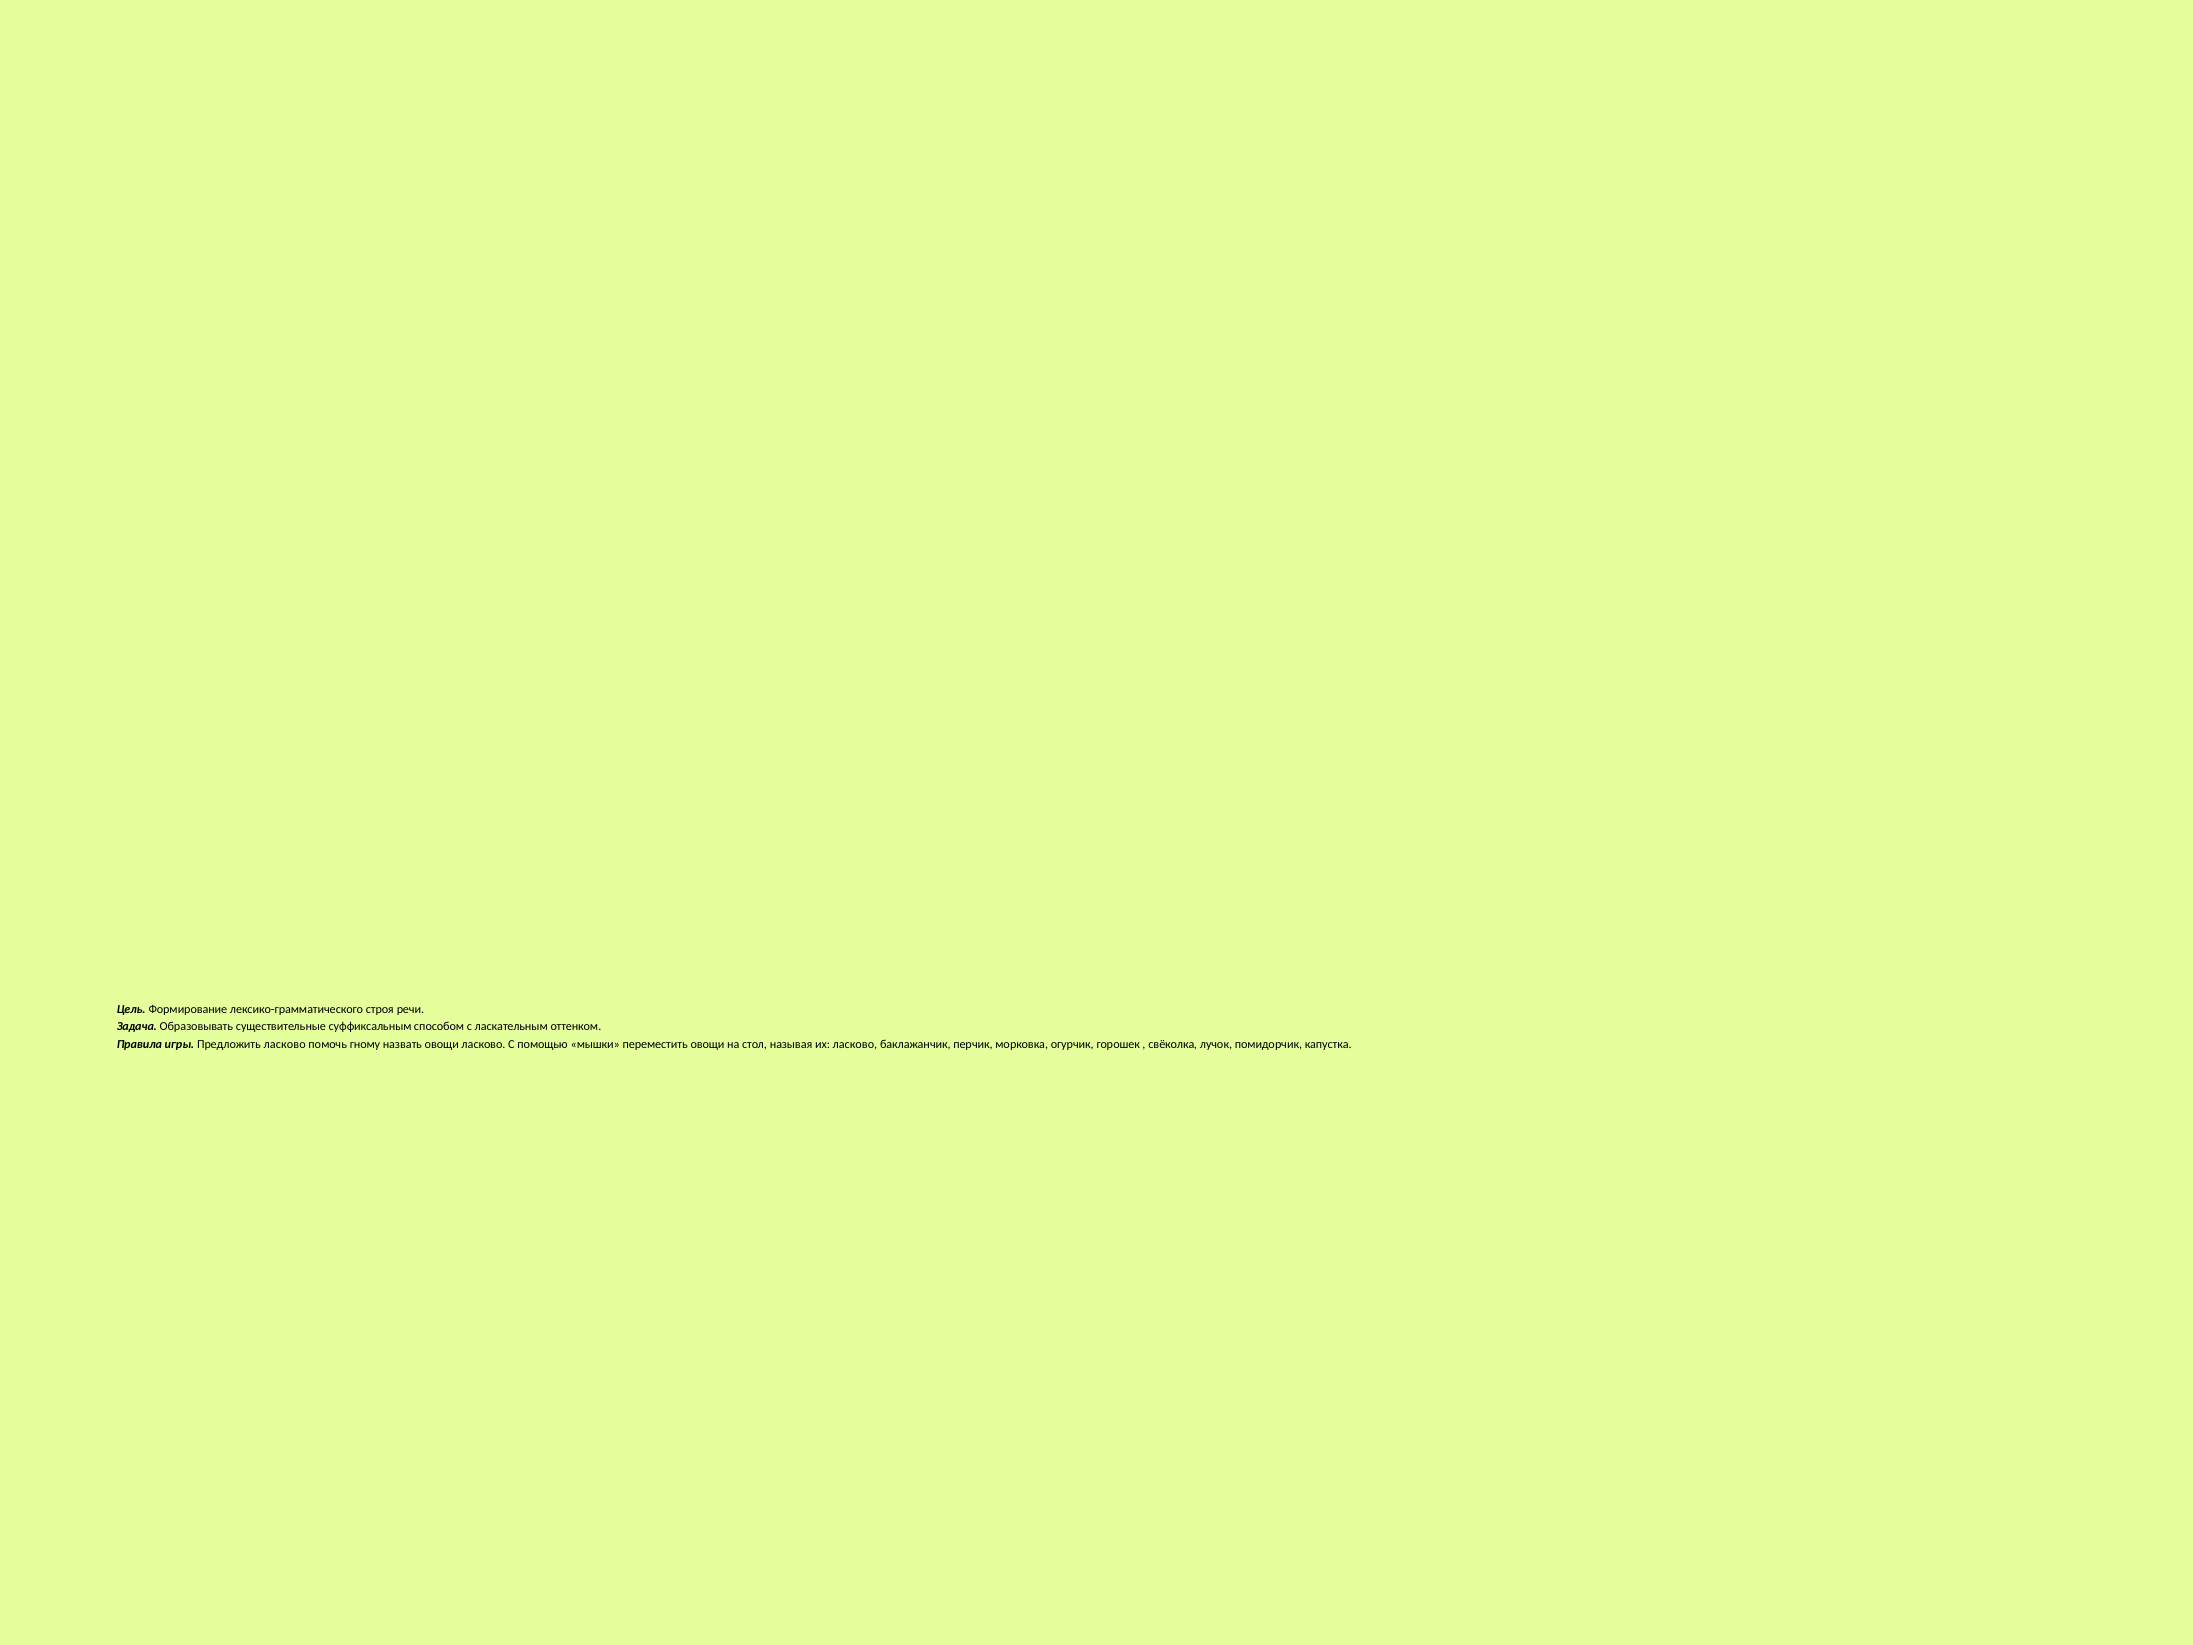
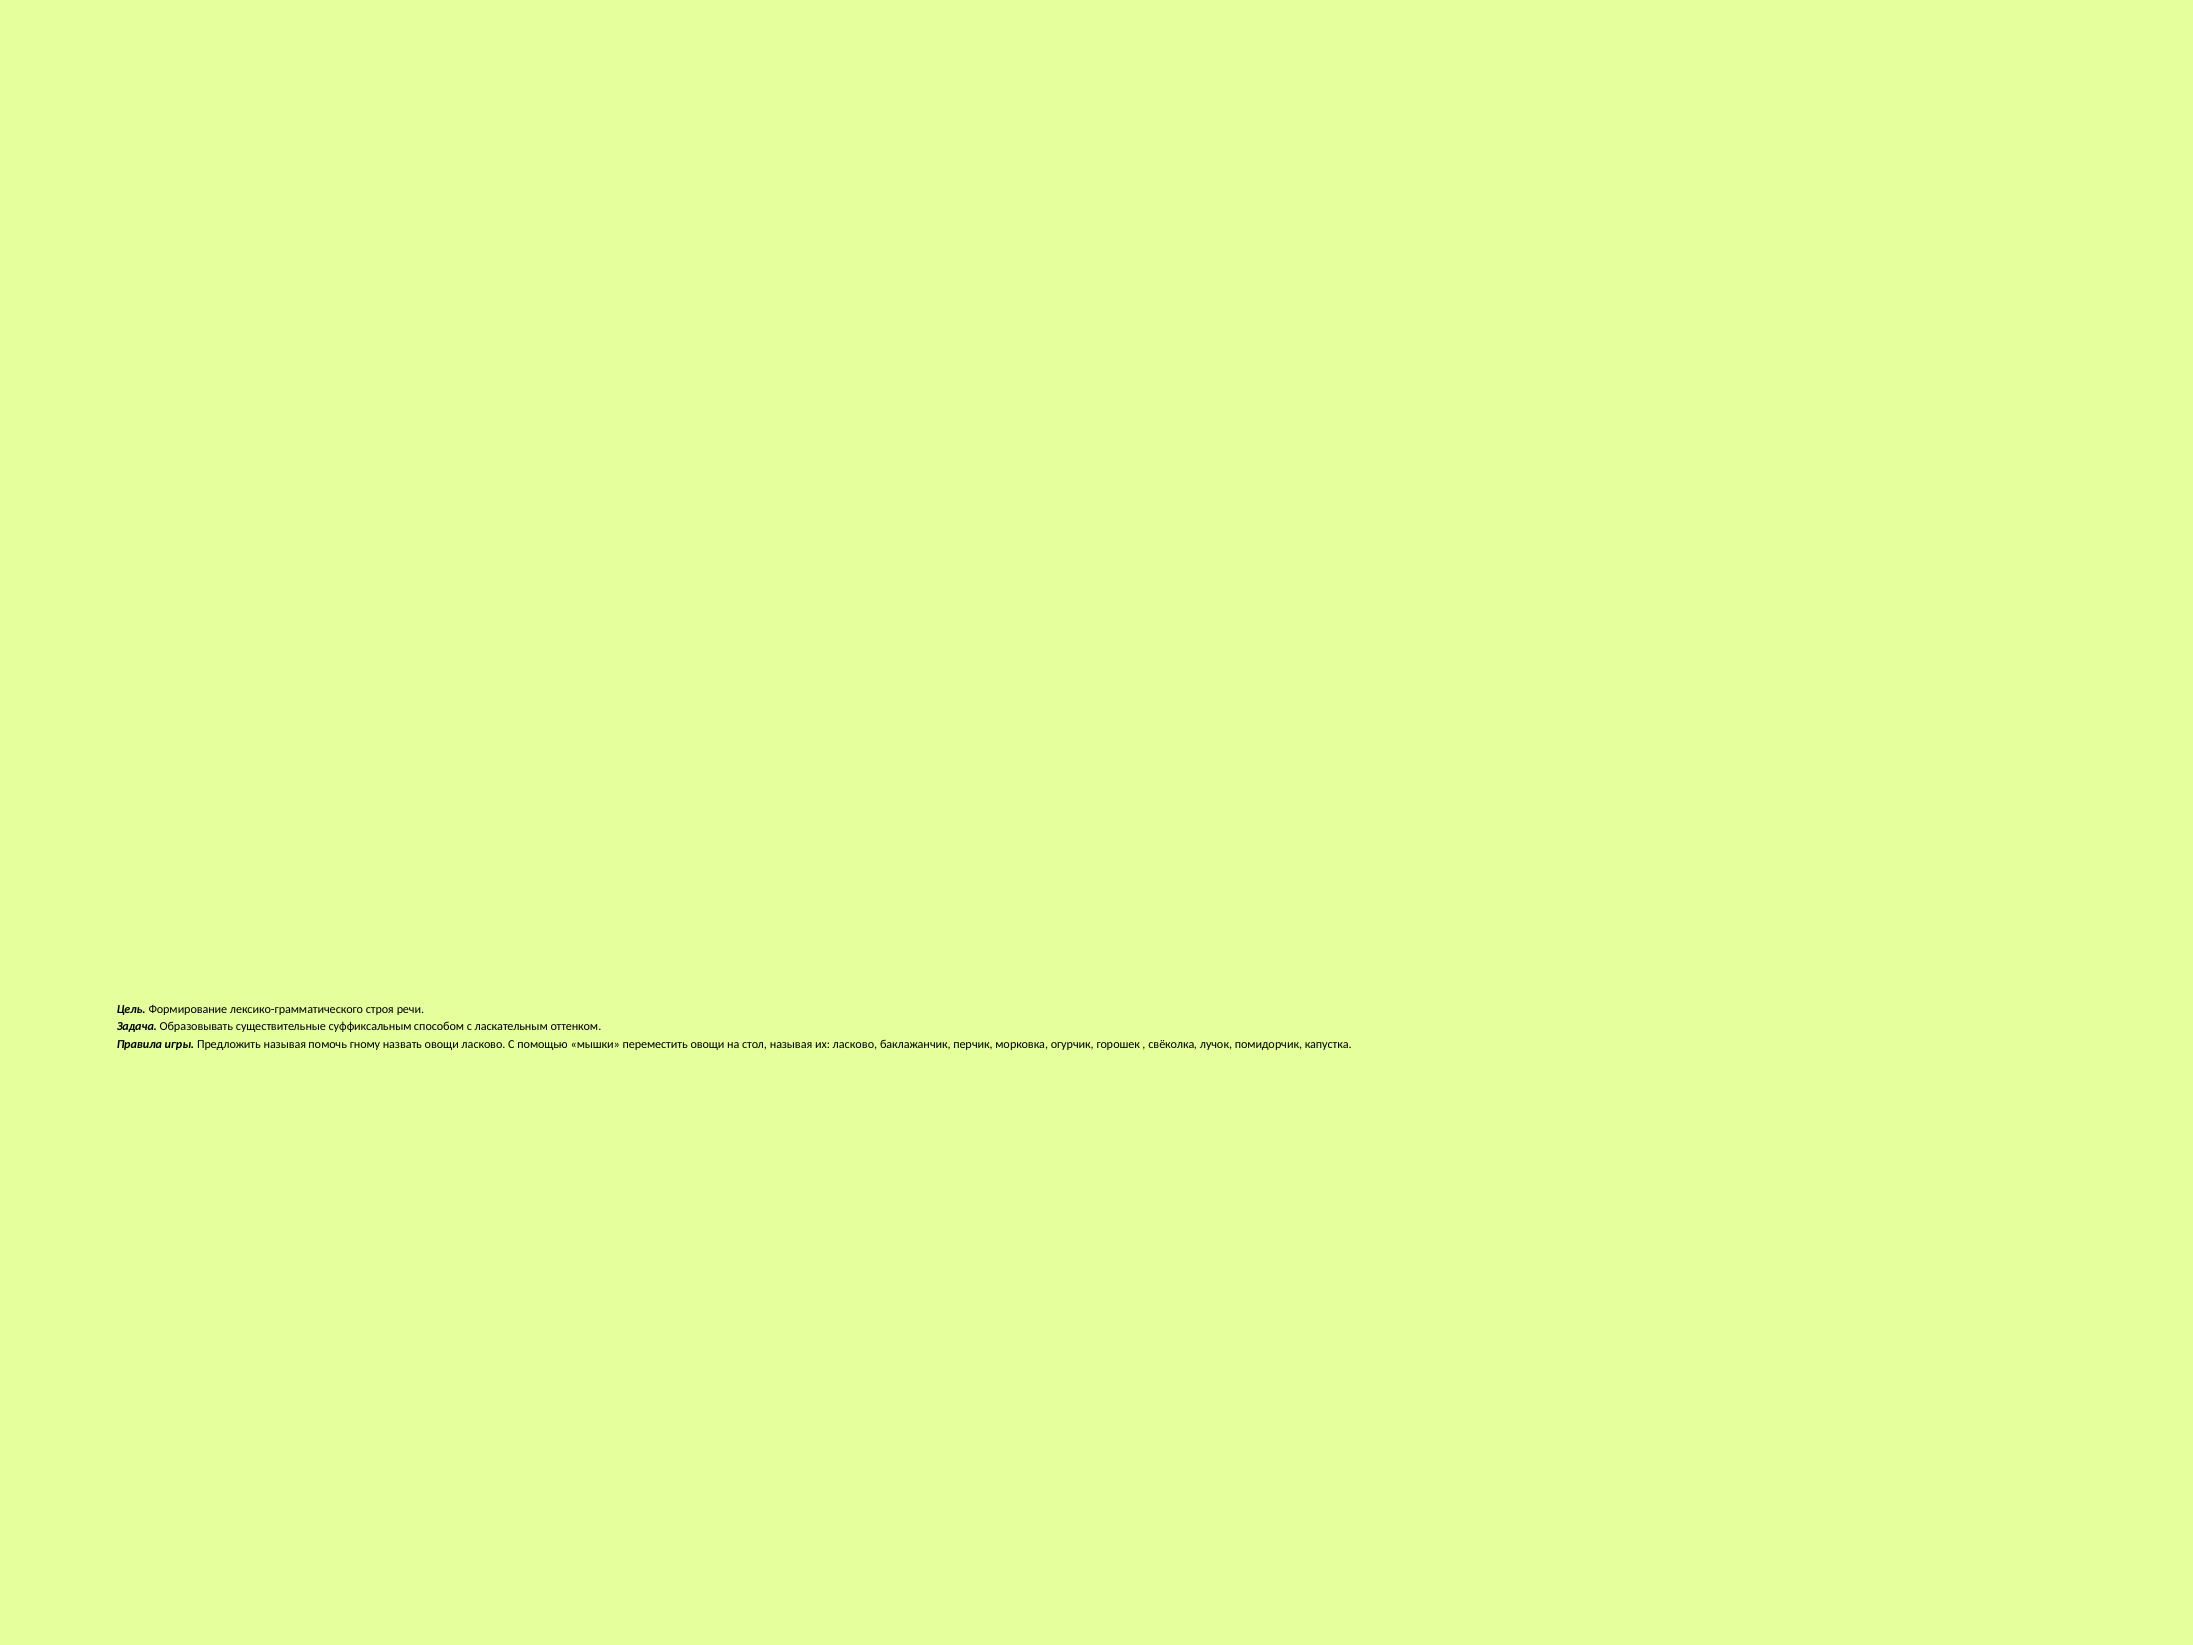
Предложить ласково: ласково -> называя
